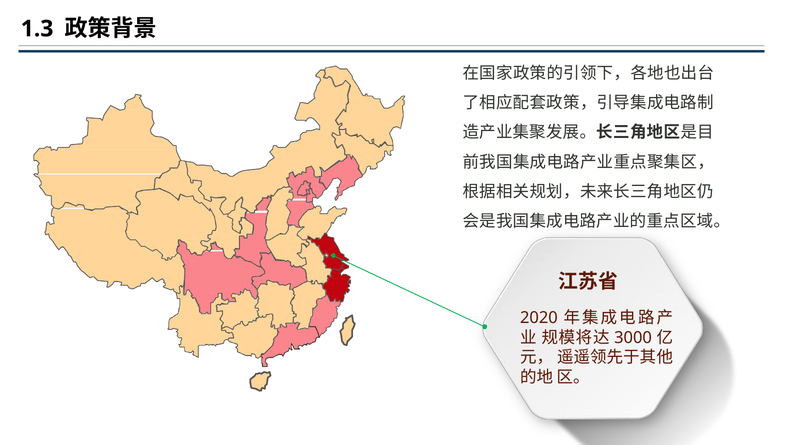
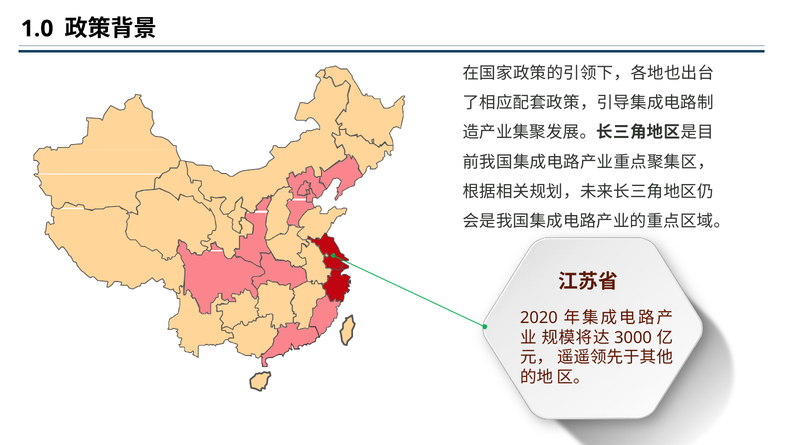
1.3: 1.3 -> 1.0
